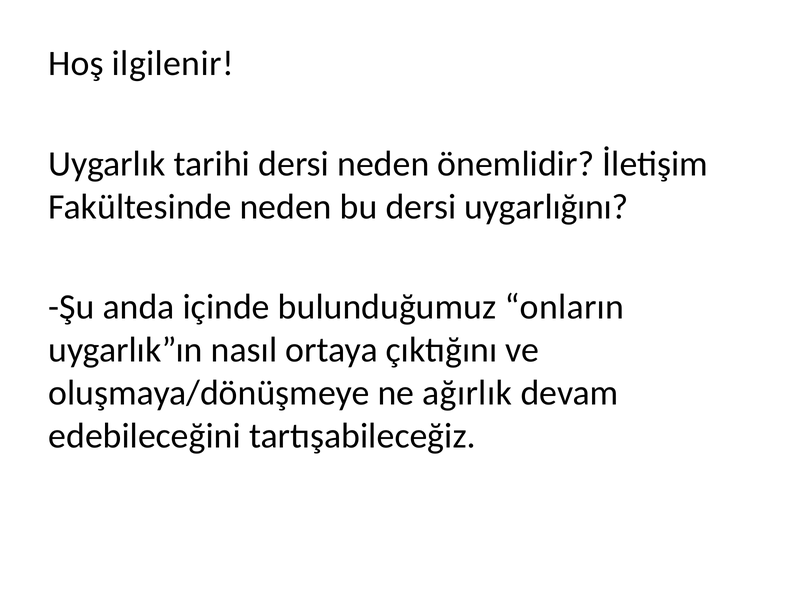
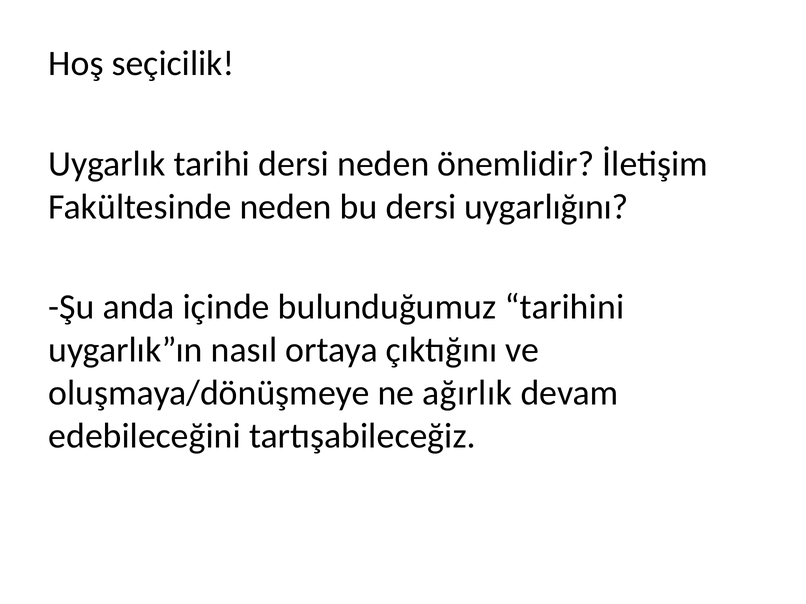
ilgilenir: ilgilenir -> seçicilik
onların: onların -> tarihini
